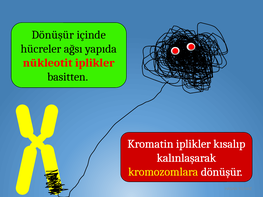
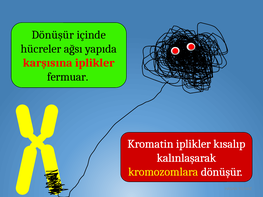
nükleotit: nükleotit -> karşısına
basitten: basitten -> fermuar
